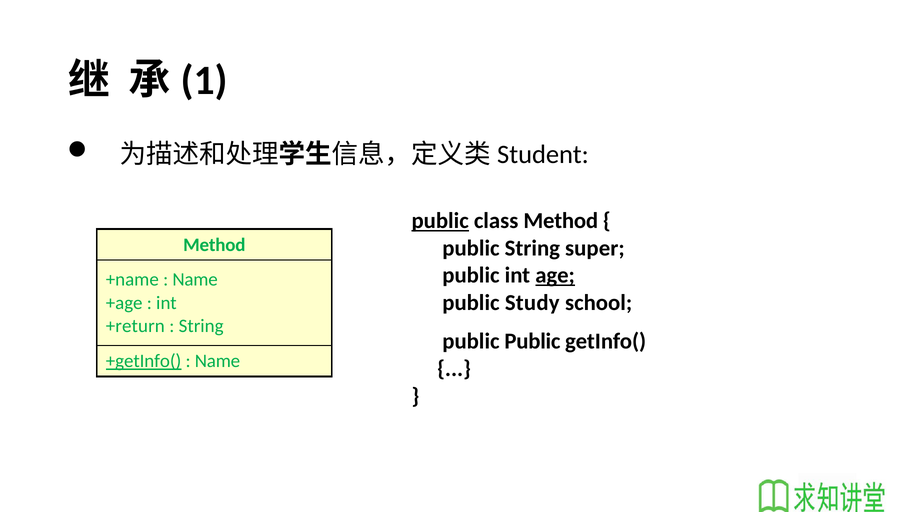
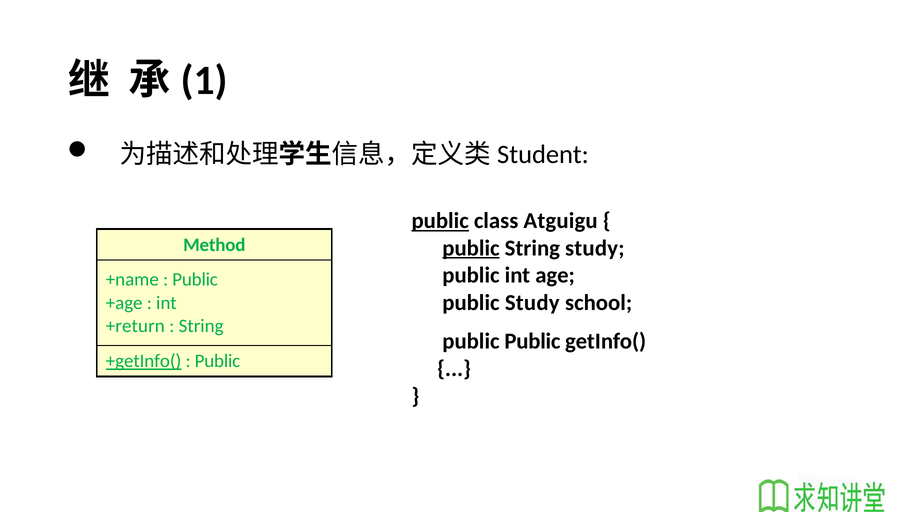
class Method: Method -> Atguigu
public at (471, 248) underline: none -> present
String super: super -> study
age underline: present -> none
Name at (195, 280): Name -> Public
Name at (217, 361): Name -> Public
